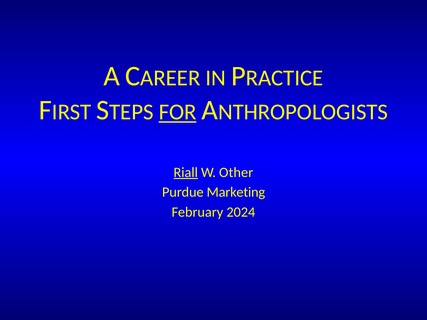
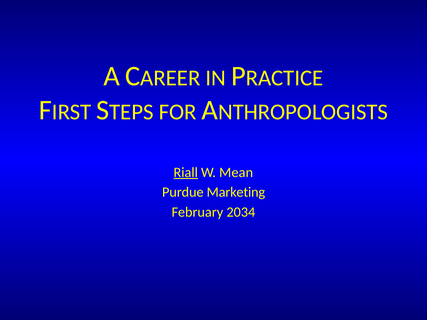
FOR underline: present -> none
Other: Other -> Mean
2024: 2024 -> 2034
